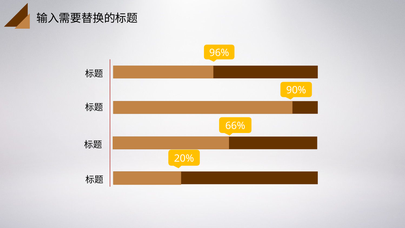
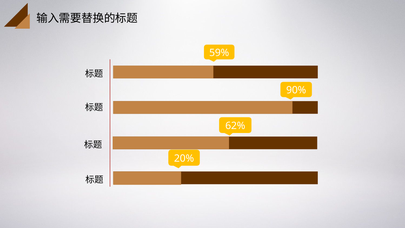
96%: 96% -> 59%
66%: 66% -> 62%
